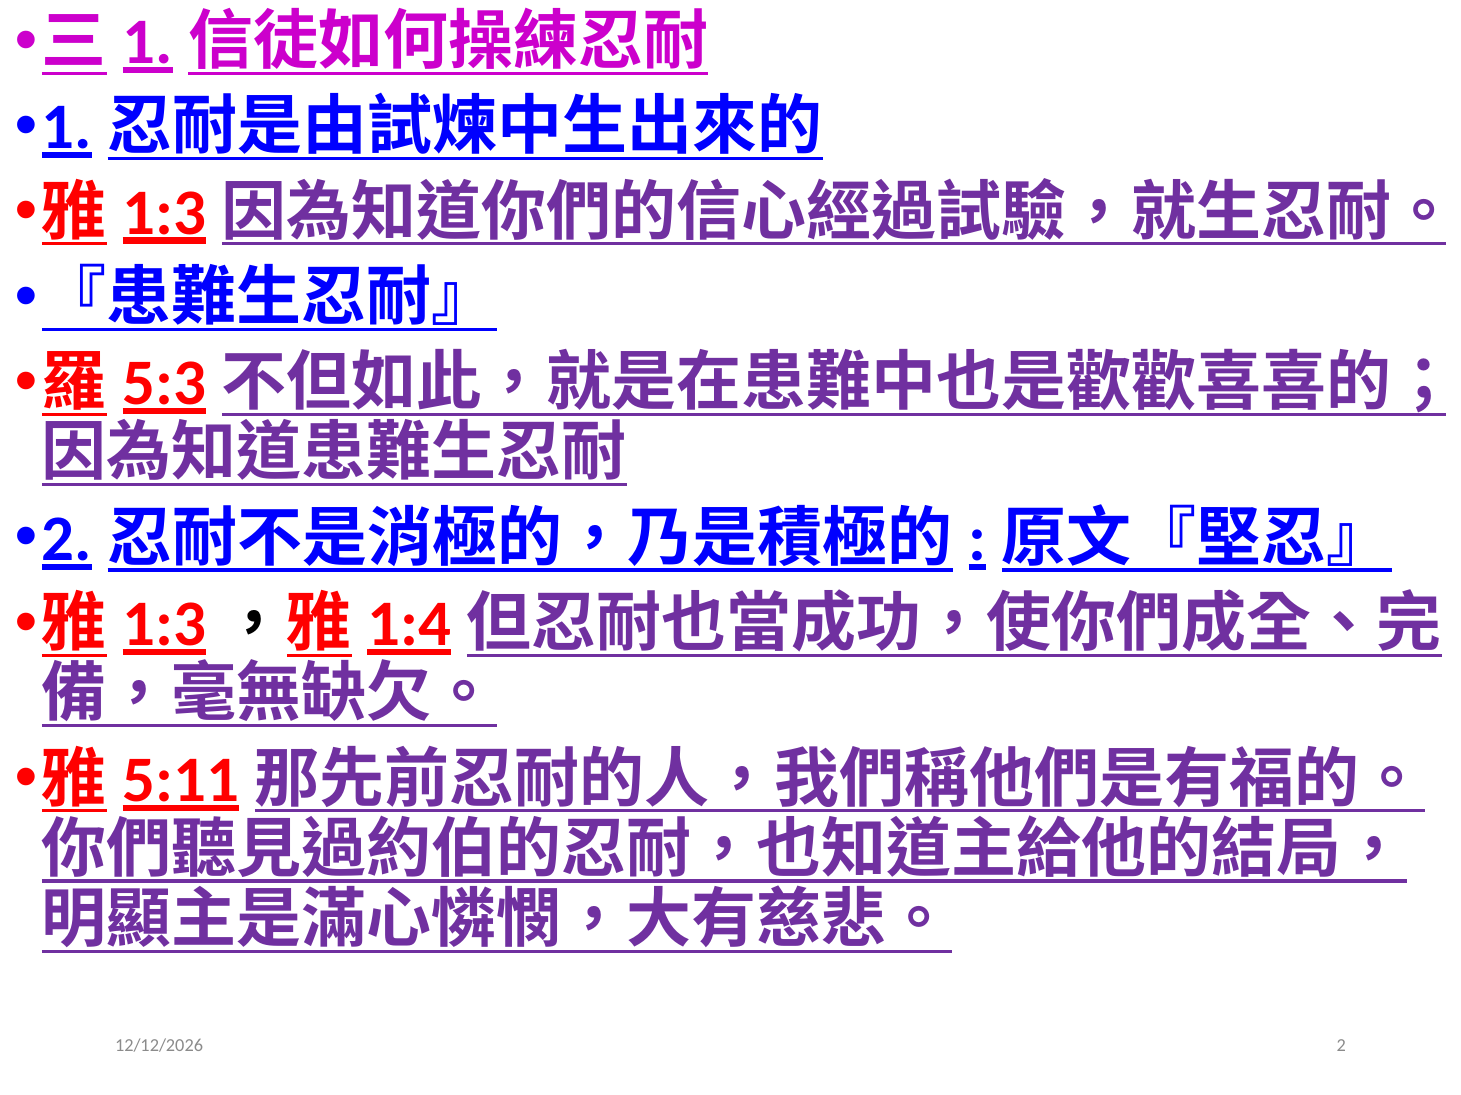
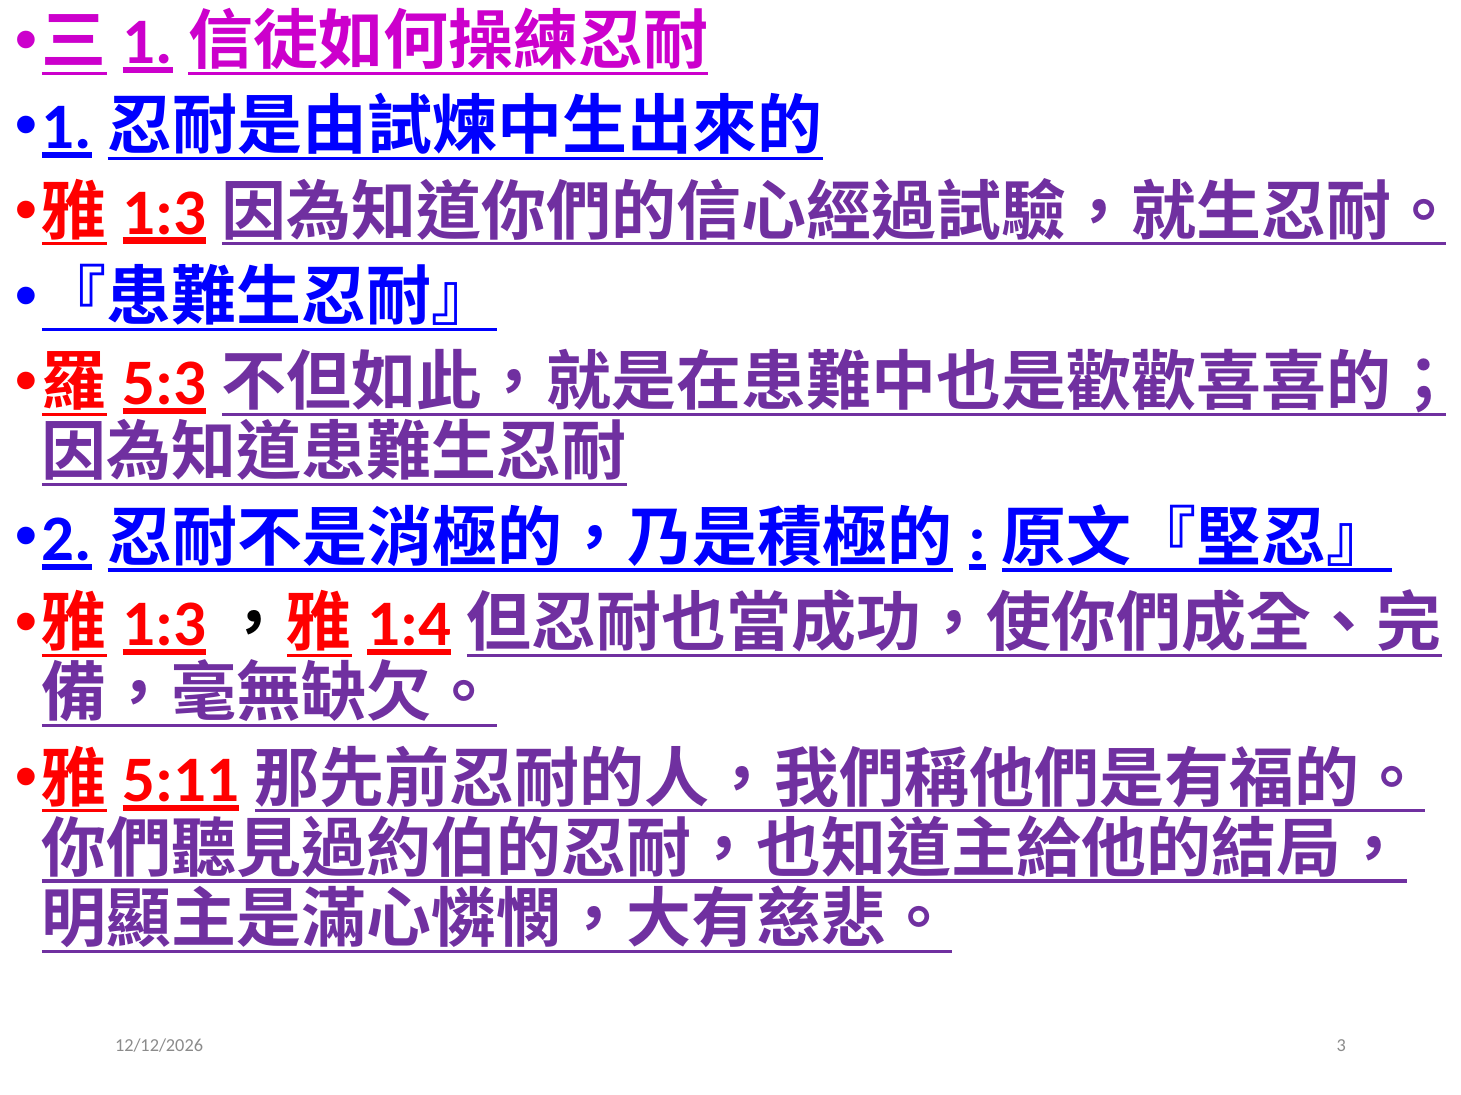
2: 2 -> 3
